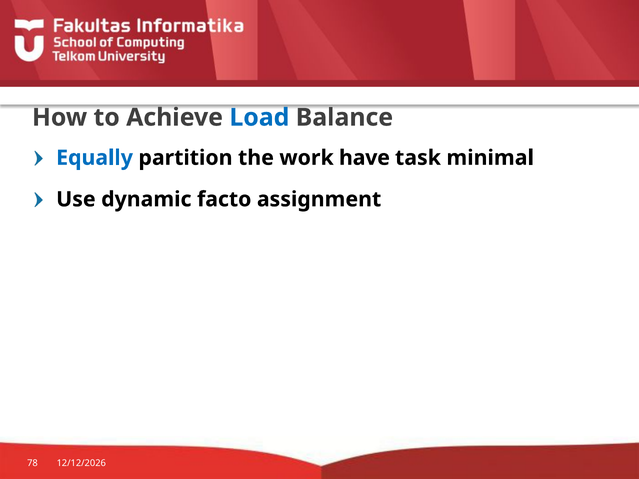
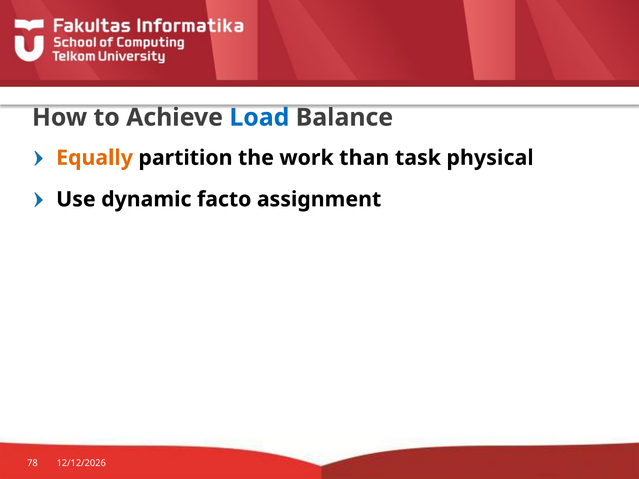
Equally colour: blue -> orange
have: have -> than
minimal: minimal -> physical
